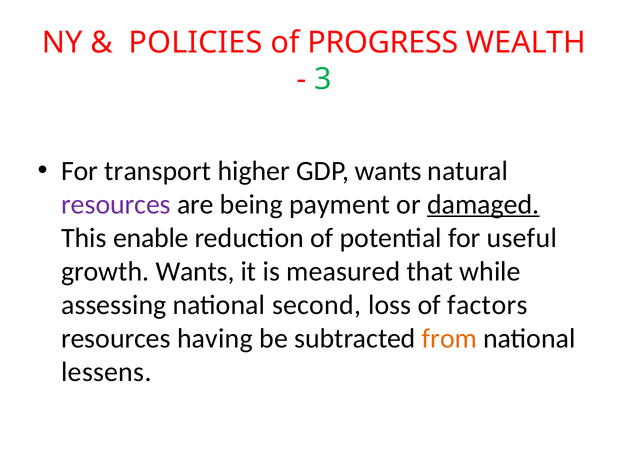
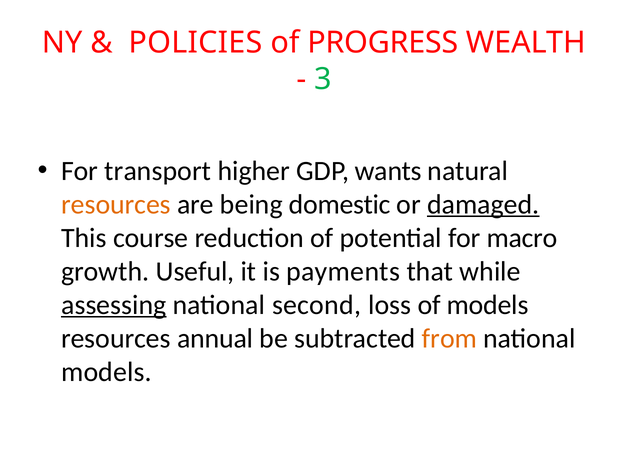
resources at (116, 204) colour: purple -> orange
payment: payment -> domestic
enable: enable -> course
useful: useful -> macro
growth Wants: Wants -> Useful
measured: measured -> payments
assessing underline: none -> present
of factors: factors -> models
having: having -> annual
lessens at (106, 372): lessens -> models
